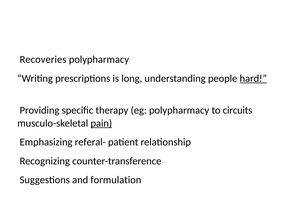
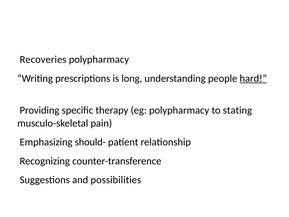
circuits: circuits -> stating
pain underline: present -> none
referal-: referal- -> should-
formulation: formulation -> possibilities
